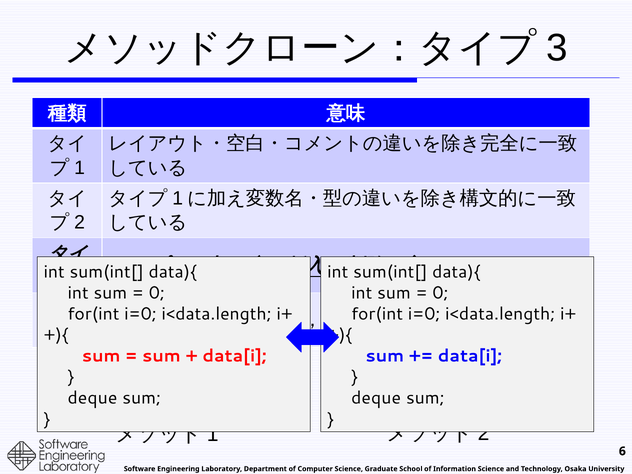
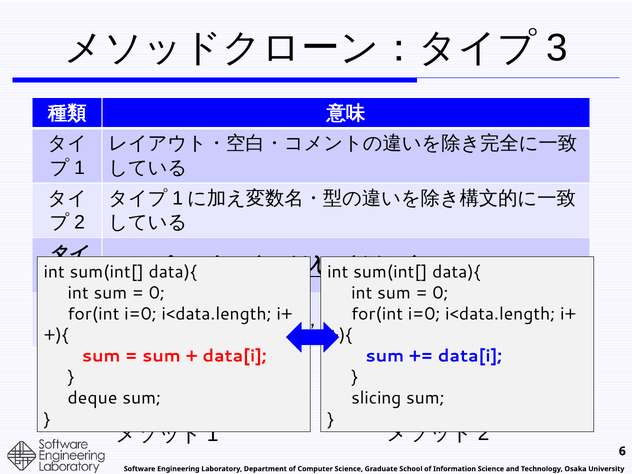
deque at (376, 398): deque -> slicing
